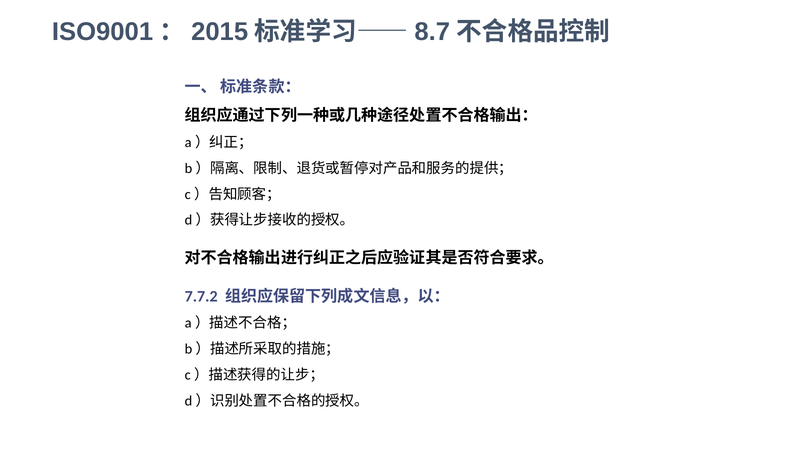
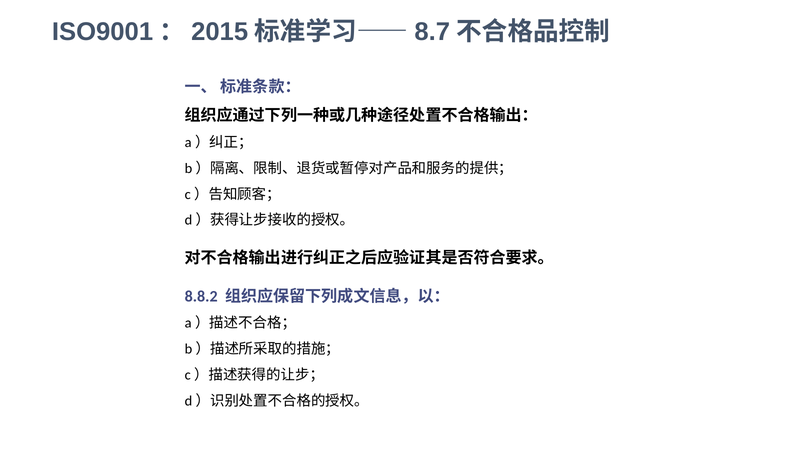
7.7.2: 7.7.2 -> 8.8.2
